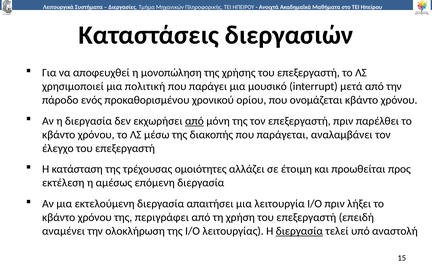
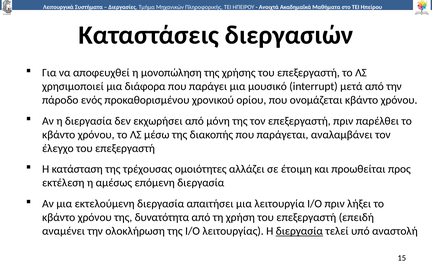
πολιτική: πολιτική -> διάφορα
από at (194, 121) underline: present -> none
περιγράφει: περιγράφει -> δυνατότητα
